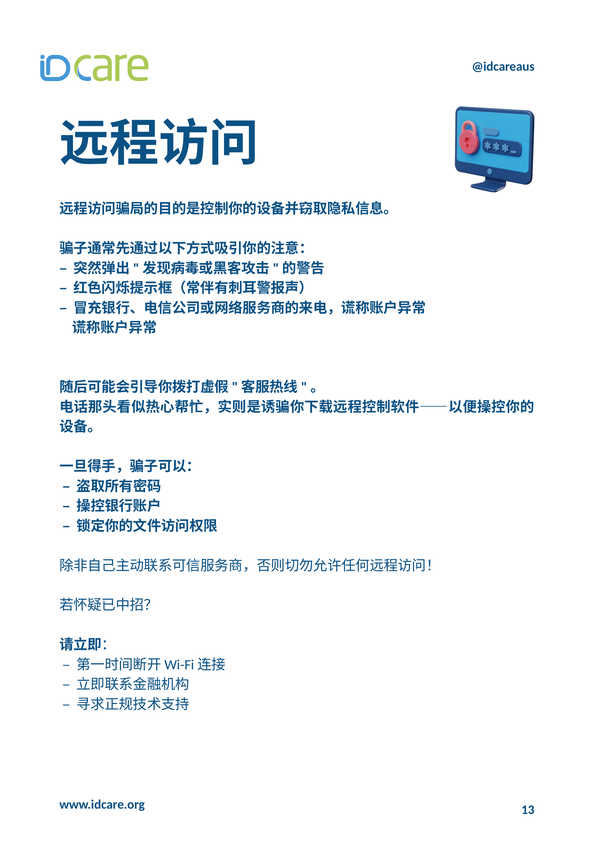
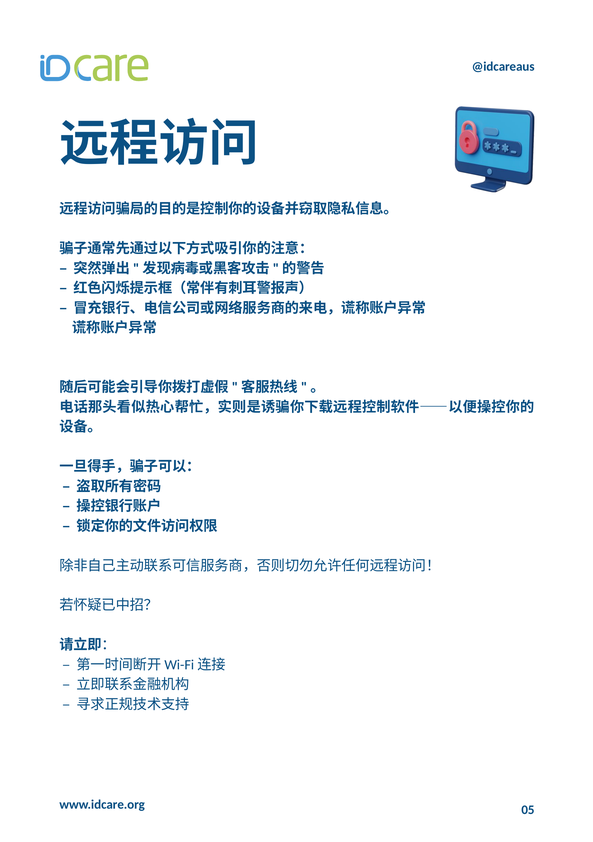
13: 13 -> 05
